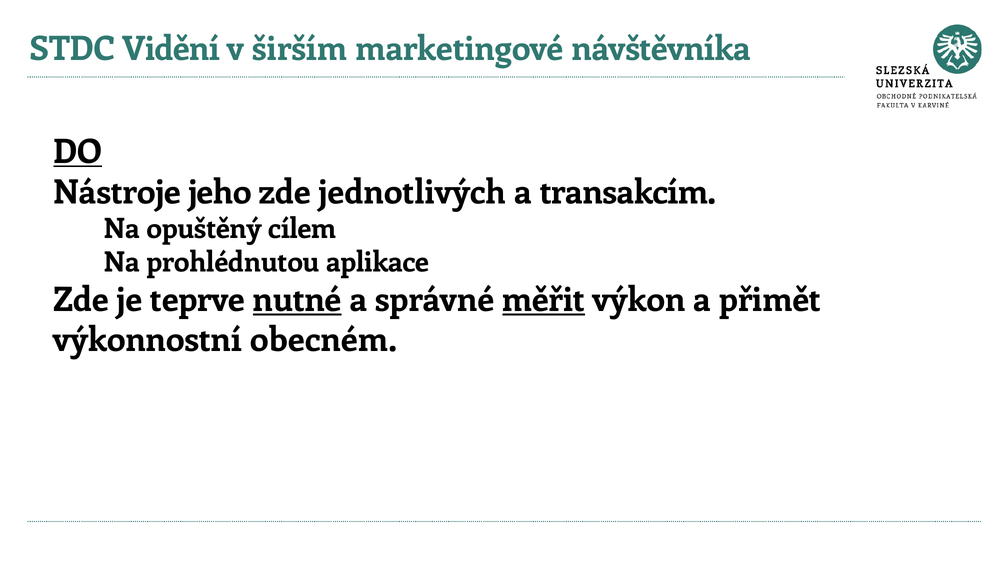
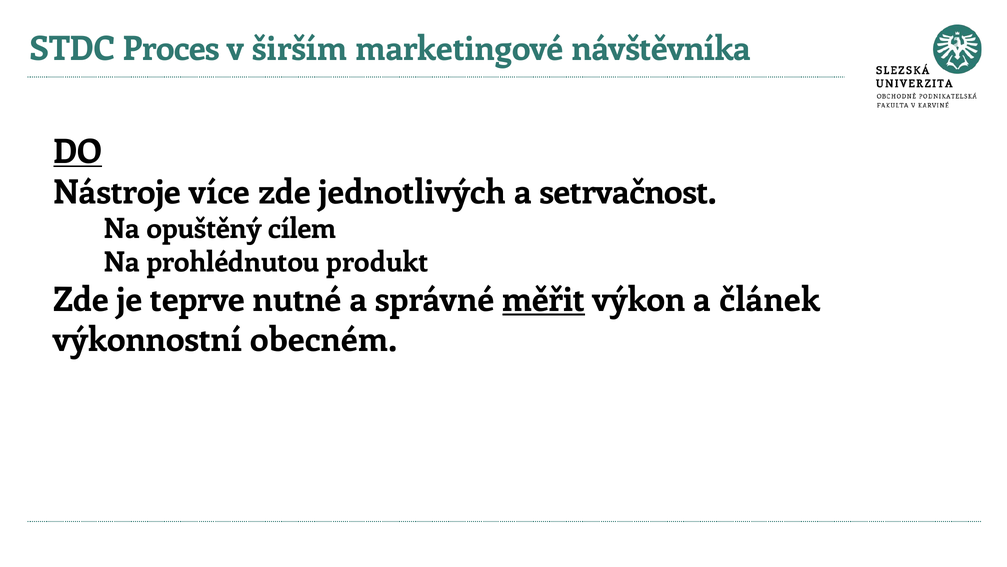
Vidění: Vidění -> Proces
jeho: jeho -> více
transakcím: transakcím -> setrvačnost
aplikace: aplikace -> produkt
nutné underline: present -> none
přimět: přimět -> článek
